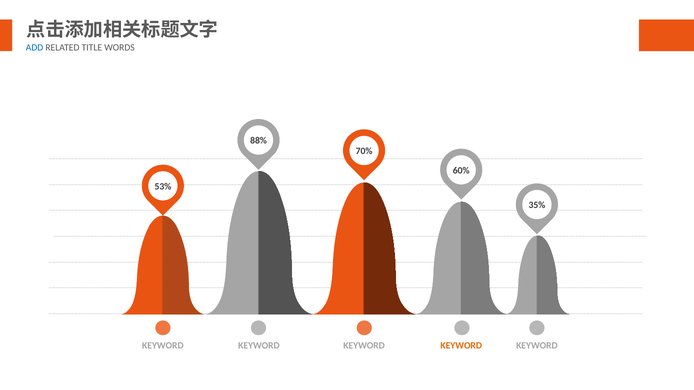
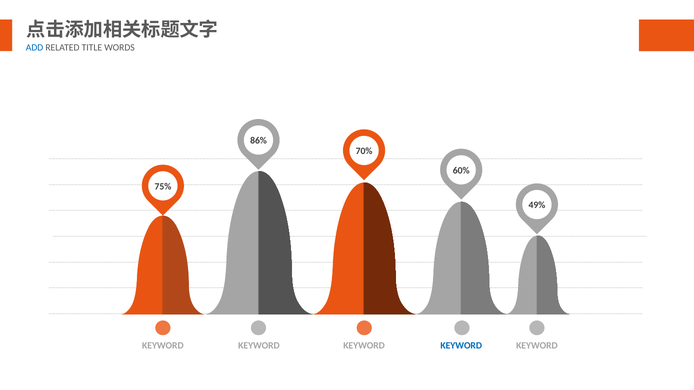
88%: 88% -> 86%
53%: 53% -> 75%
35%: 35% -> 49%
KEYWORD at (461, 346) colour: orange -> blue
